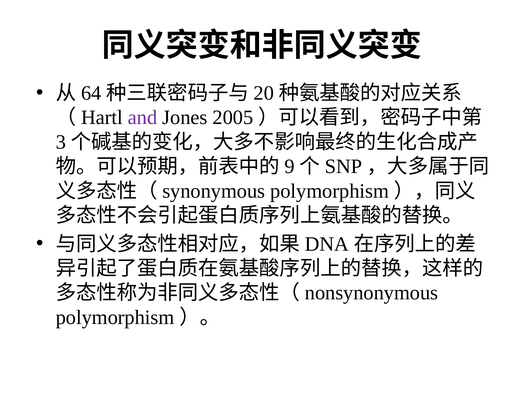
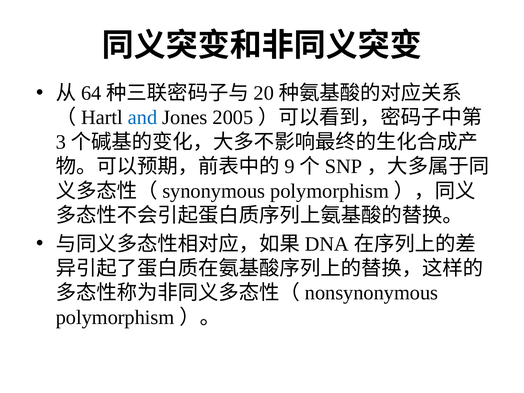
and colour: purple -> blue
